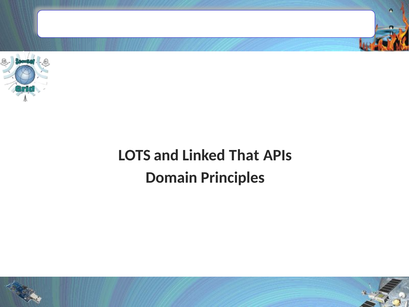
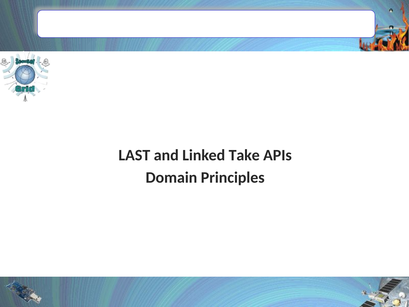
LOTS: LOTS -> LAST
That: That -> Take
